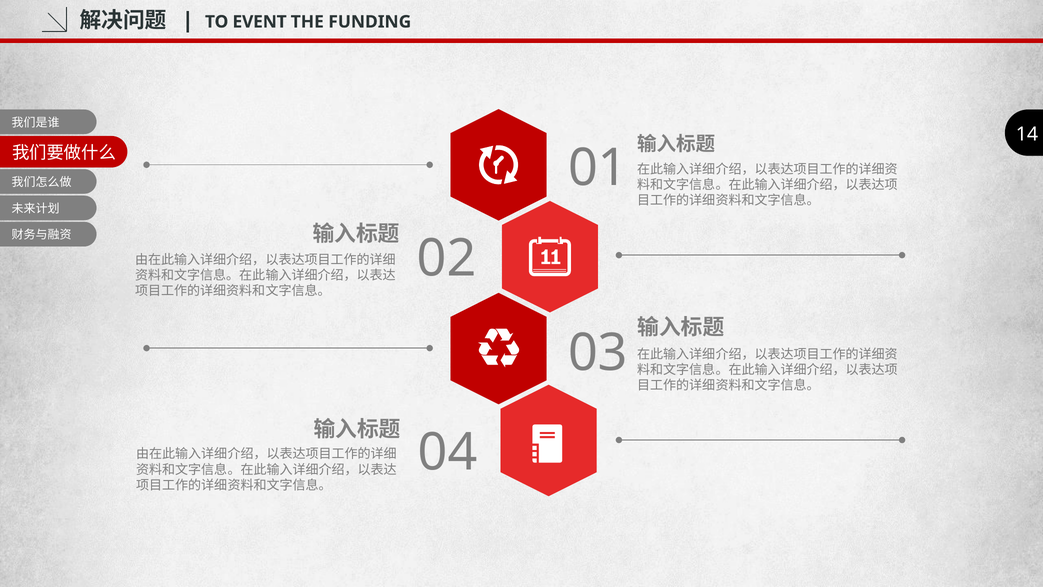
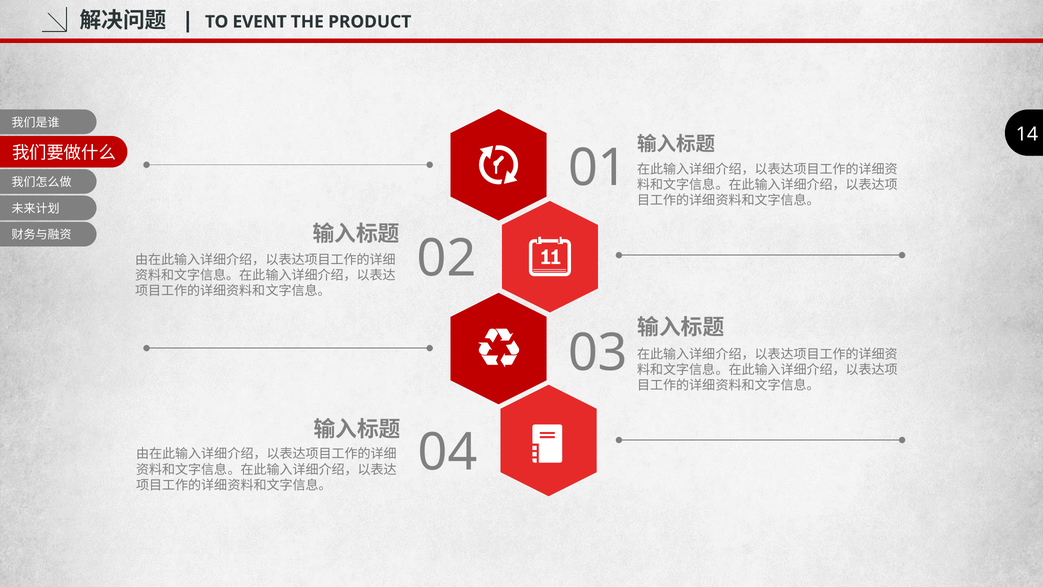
FUNDING: FUNDING -> PRODUCT
